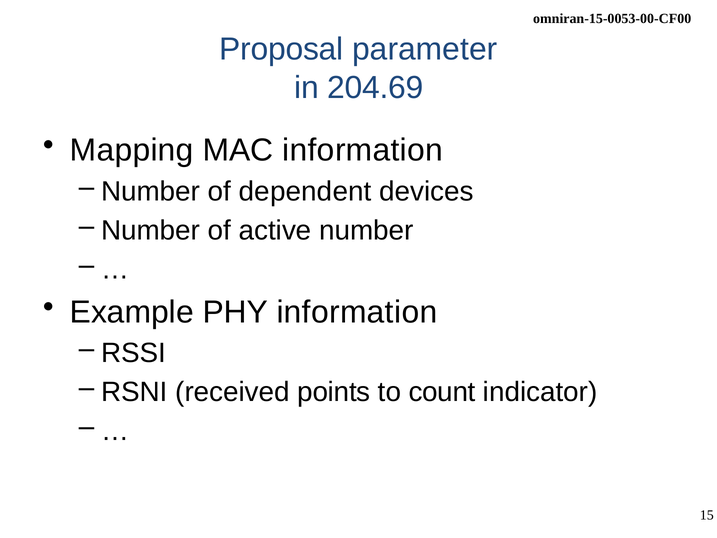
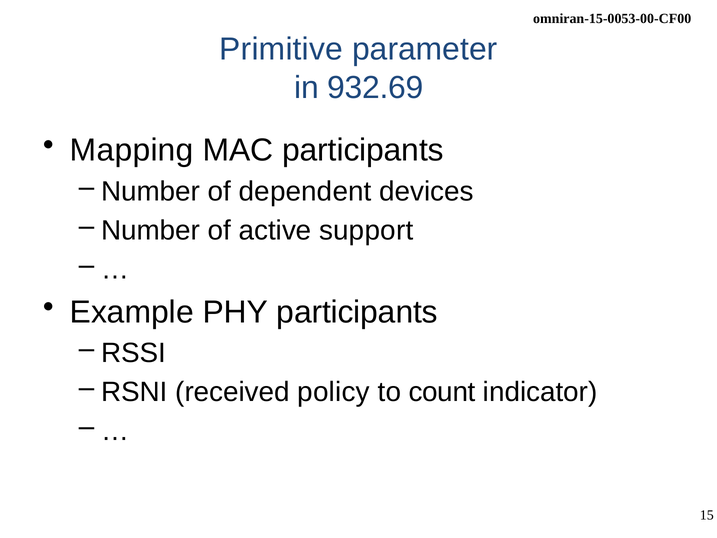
Proposal: Proposal -> Primitive
204.69: 204.69 -> 932.69
MAC information: information -> participants
active number: number -> support
PHY information: information -> participants
points: points -> policy
